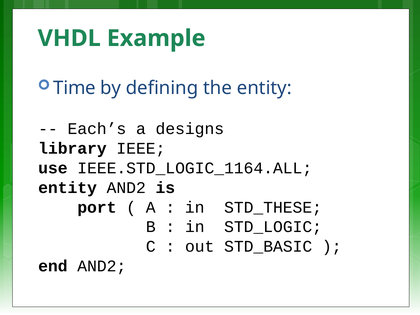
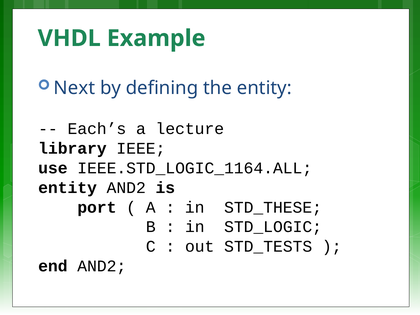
Time: Time -> Next
designs: designs -> lecture
STD_BASIC: STD_BASIC -> STD_TESTS
